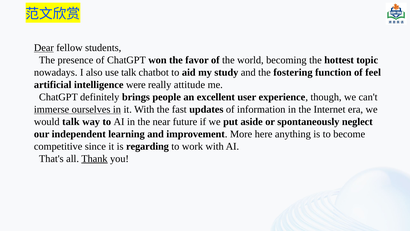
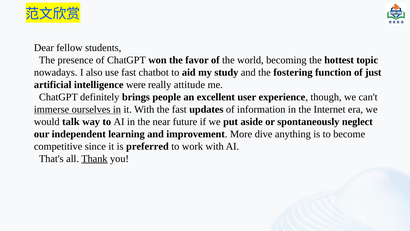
Dear underline: present -> none
use talk: talk -> fast
feel: feel -> just
here: here -> dive
regarding: regarding -> preferred
